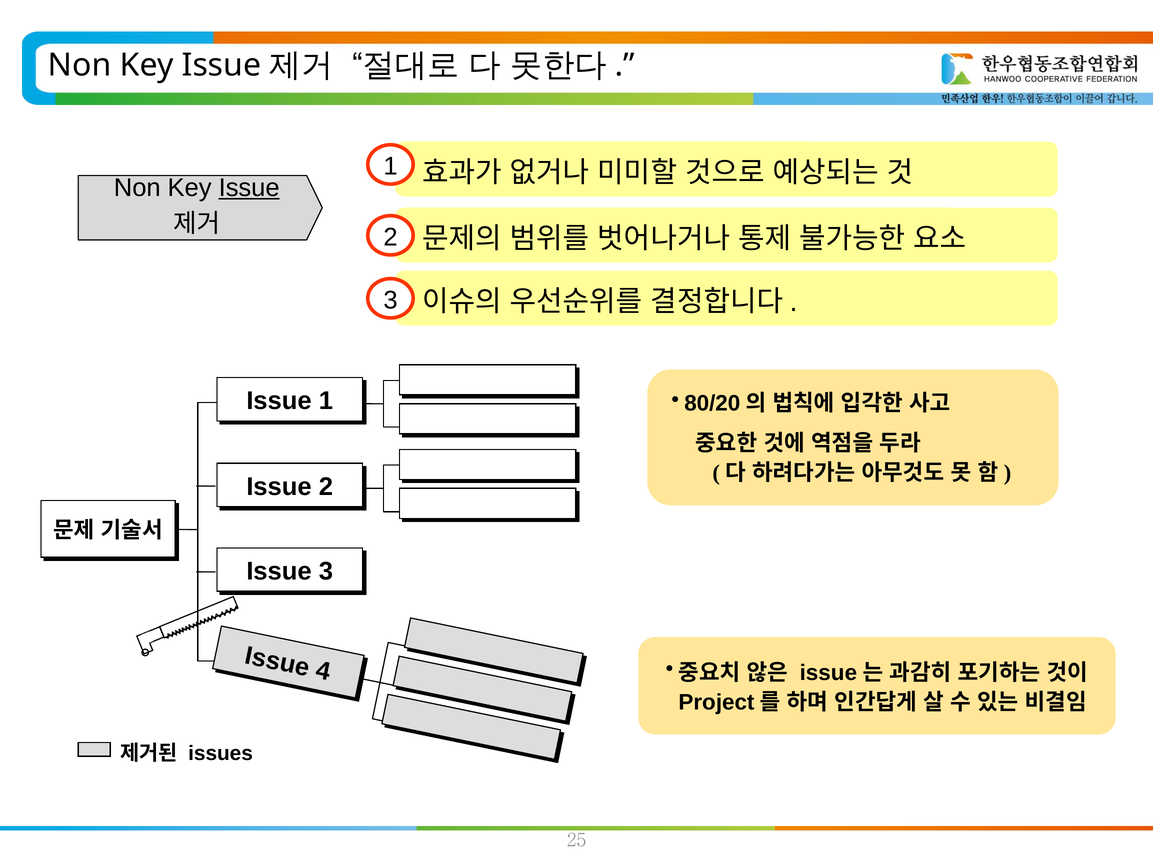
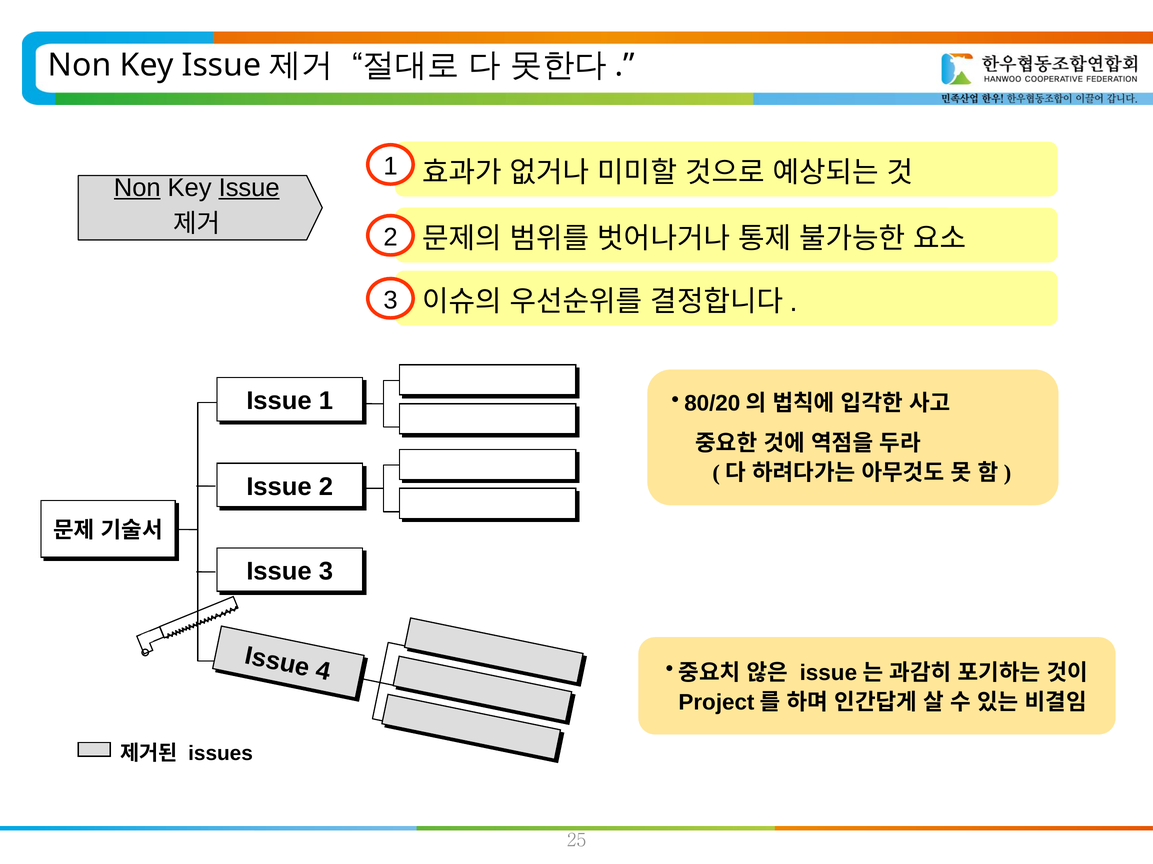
Non at (137, 188) underline: none -> present
